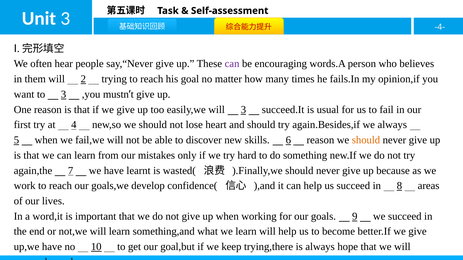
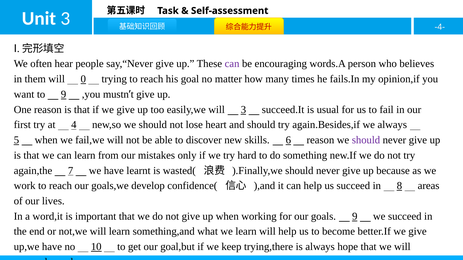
2: 2 -> 0
to 3: 3 -> 9
should at (366, 140) colour: orange -> purple
